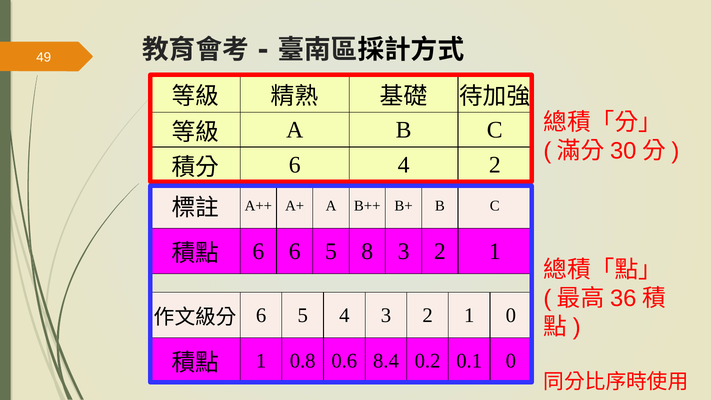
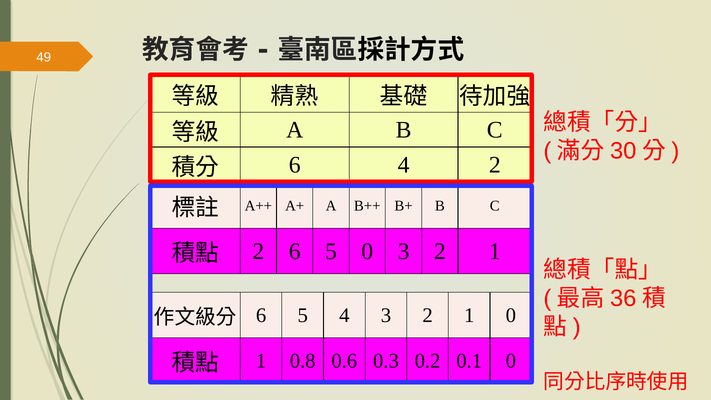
6 at (258, 251): 6 -> 2
5 8: 8 -> 0
8.4: 8.4 -> 0.3
